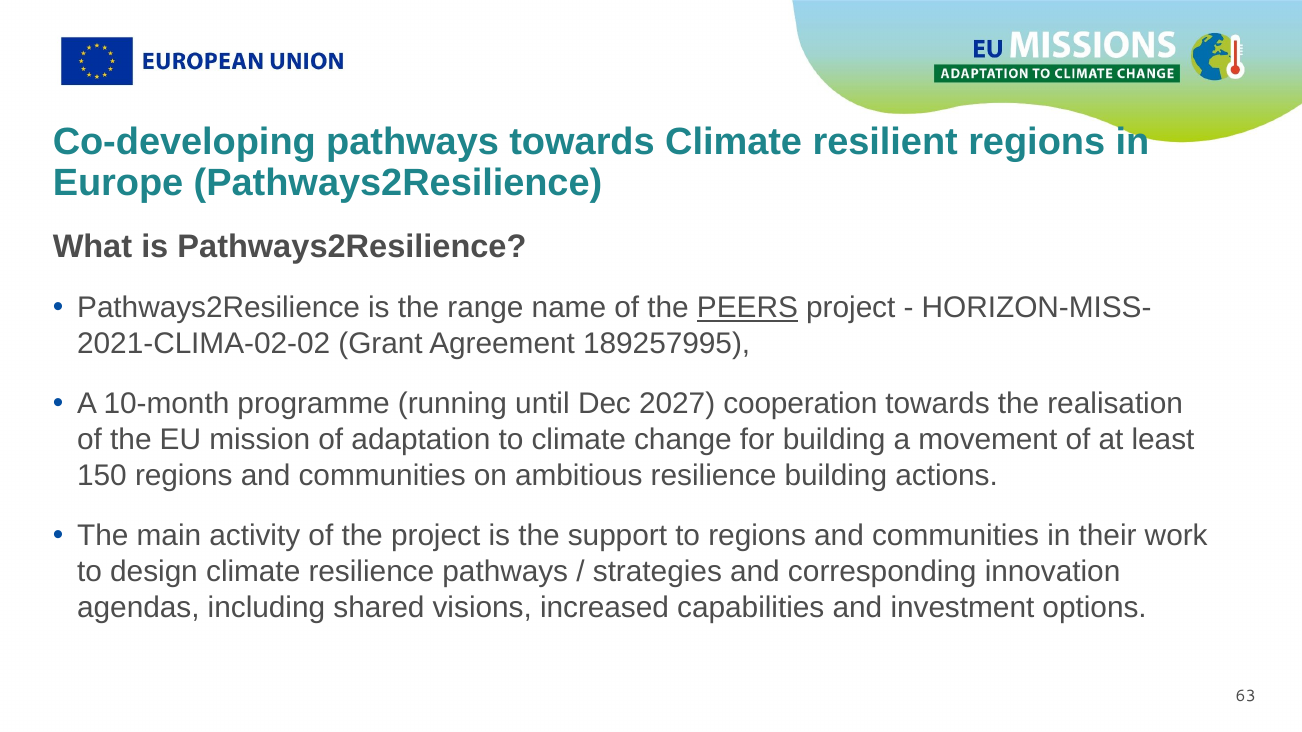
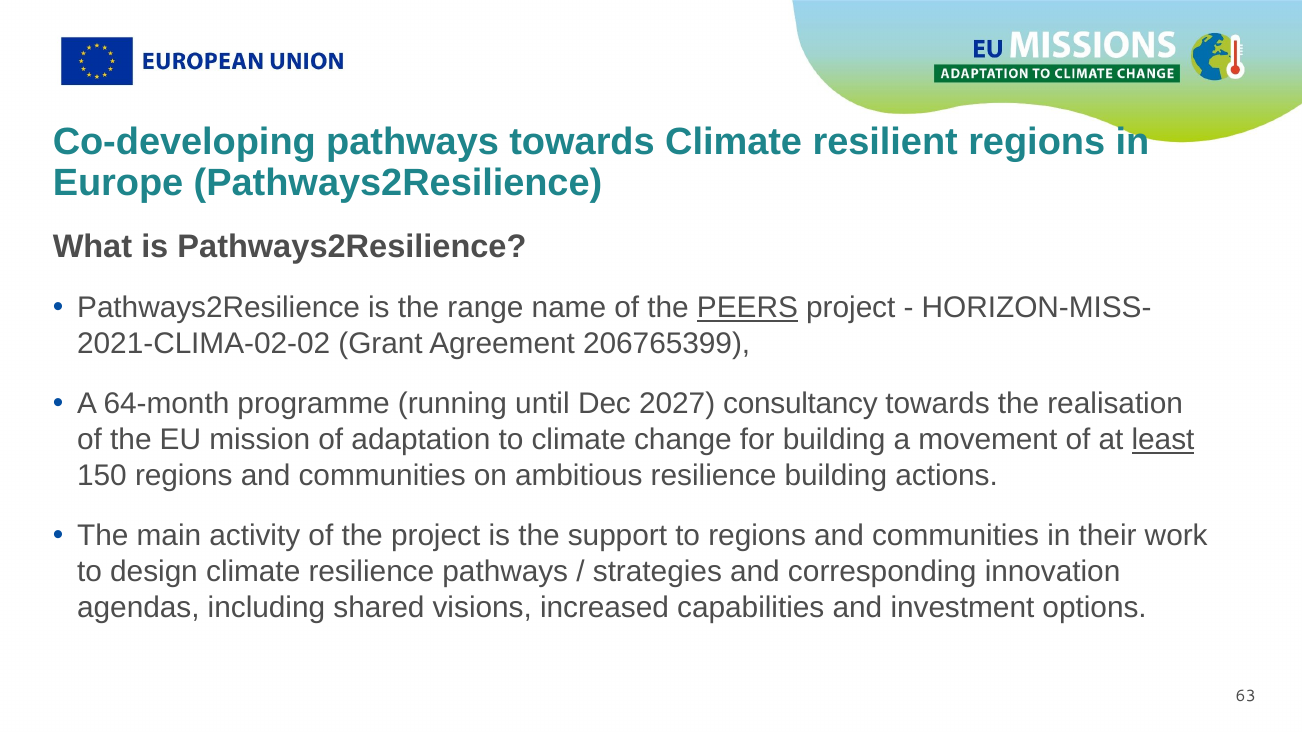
189257995: 189257995 -> 206765399
10-month: 10-month -> 64-month
cooperation: cooperation -> consultancy
least underline: none -> present
